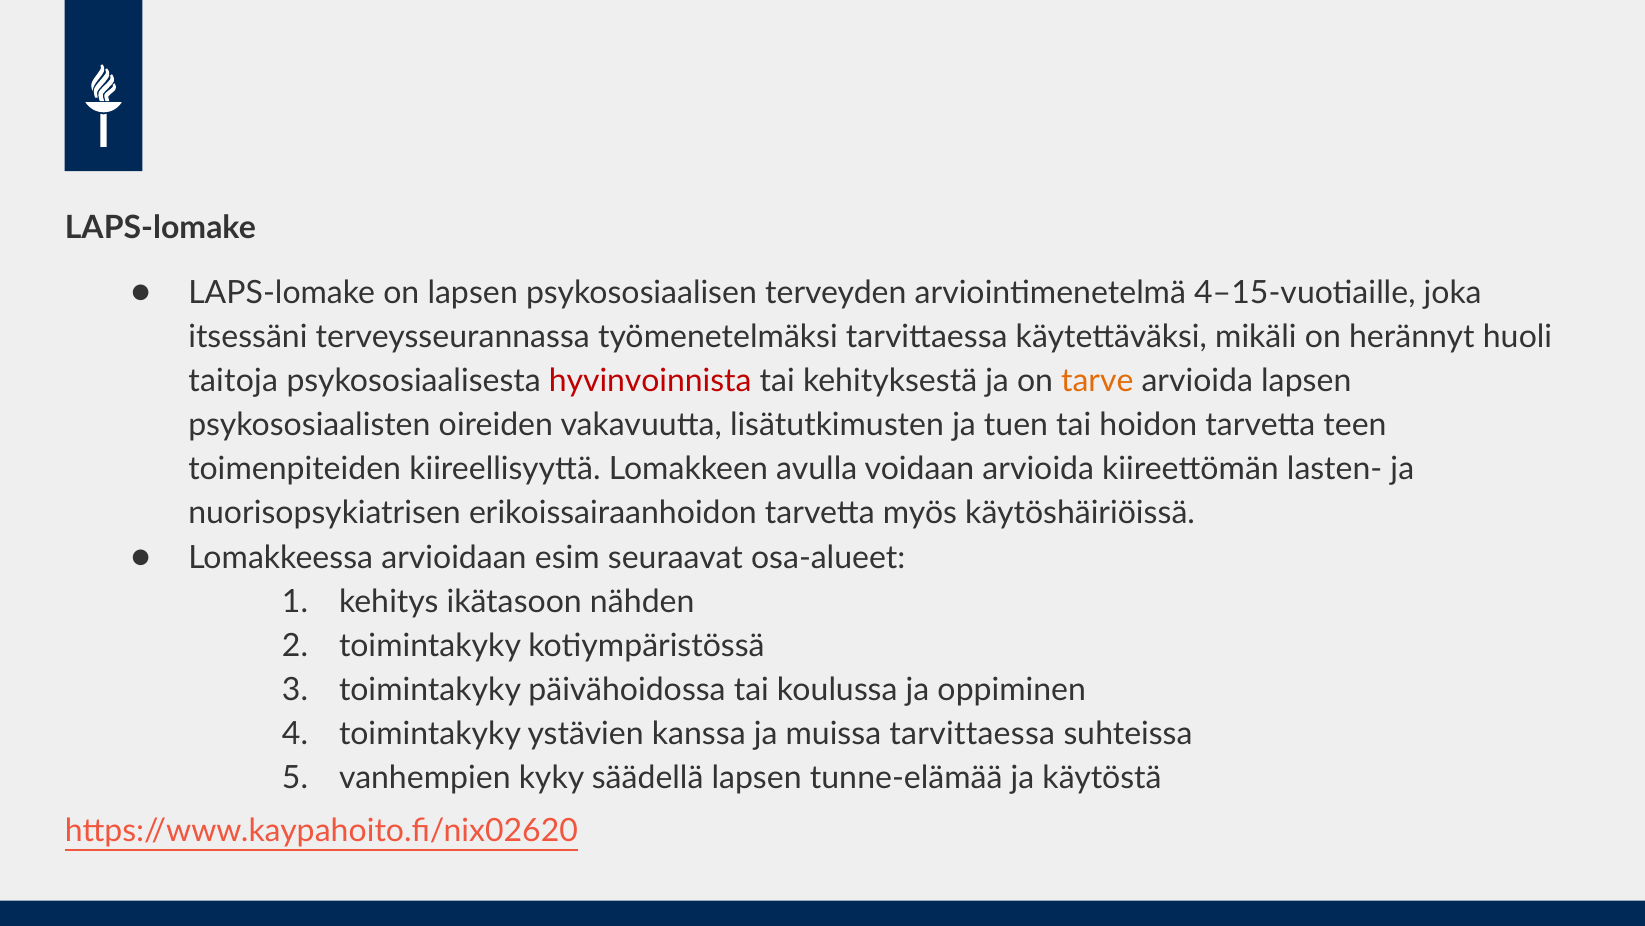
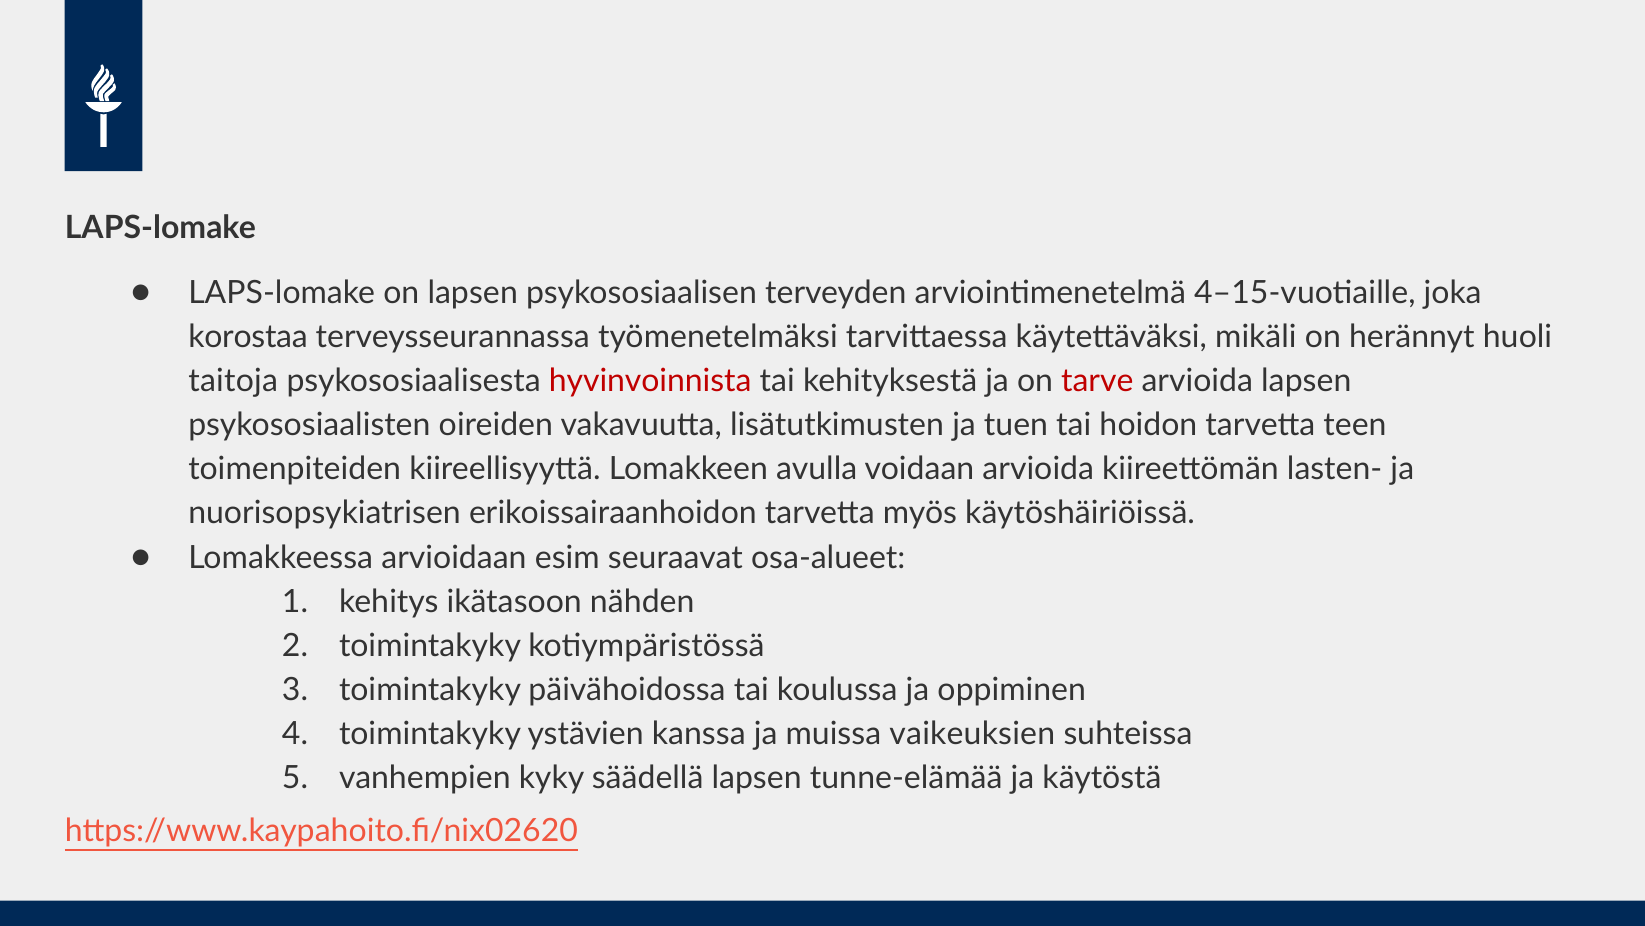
itsessäni: itsessäni -> korostaa
tarve colour: orange -> red
muissa tarvittaessa: tarvittaessa -> vaikeuksien
